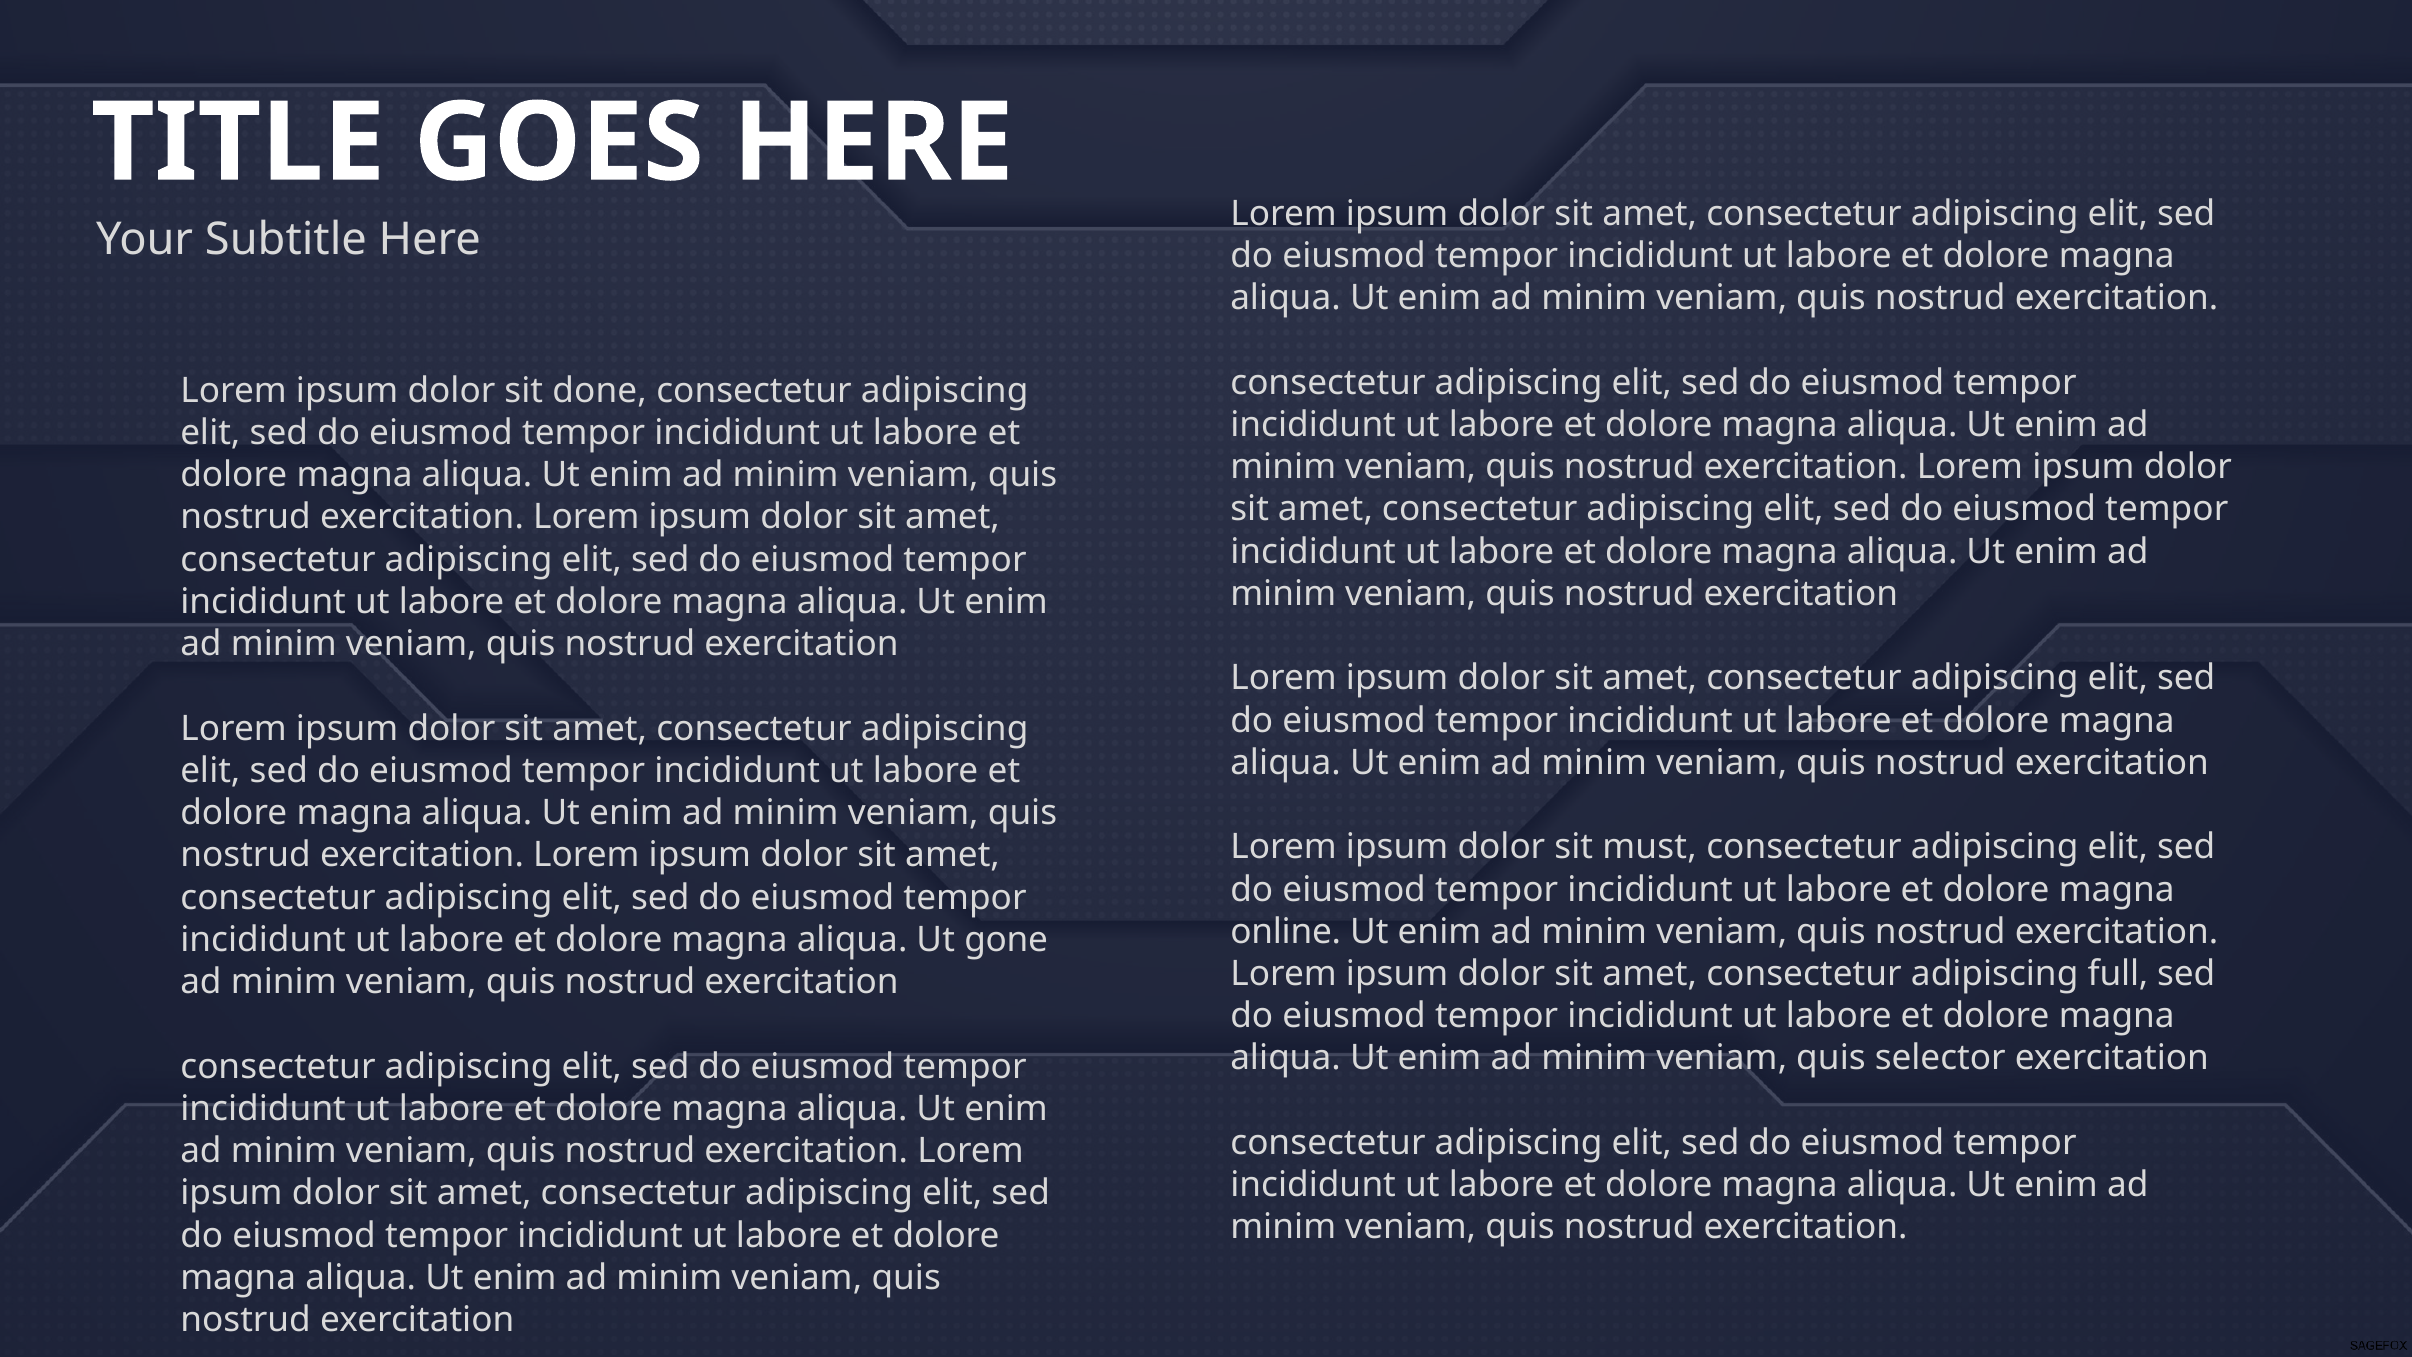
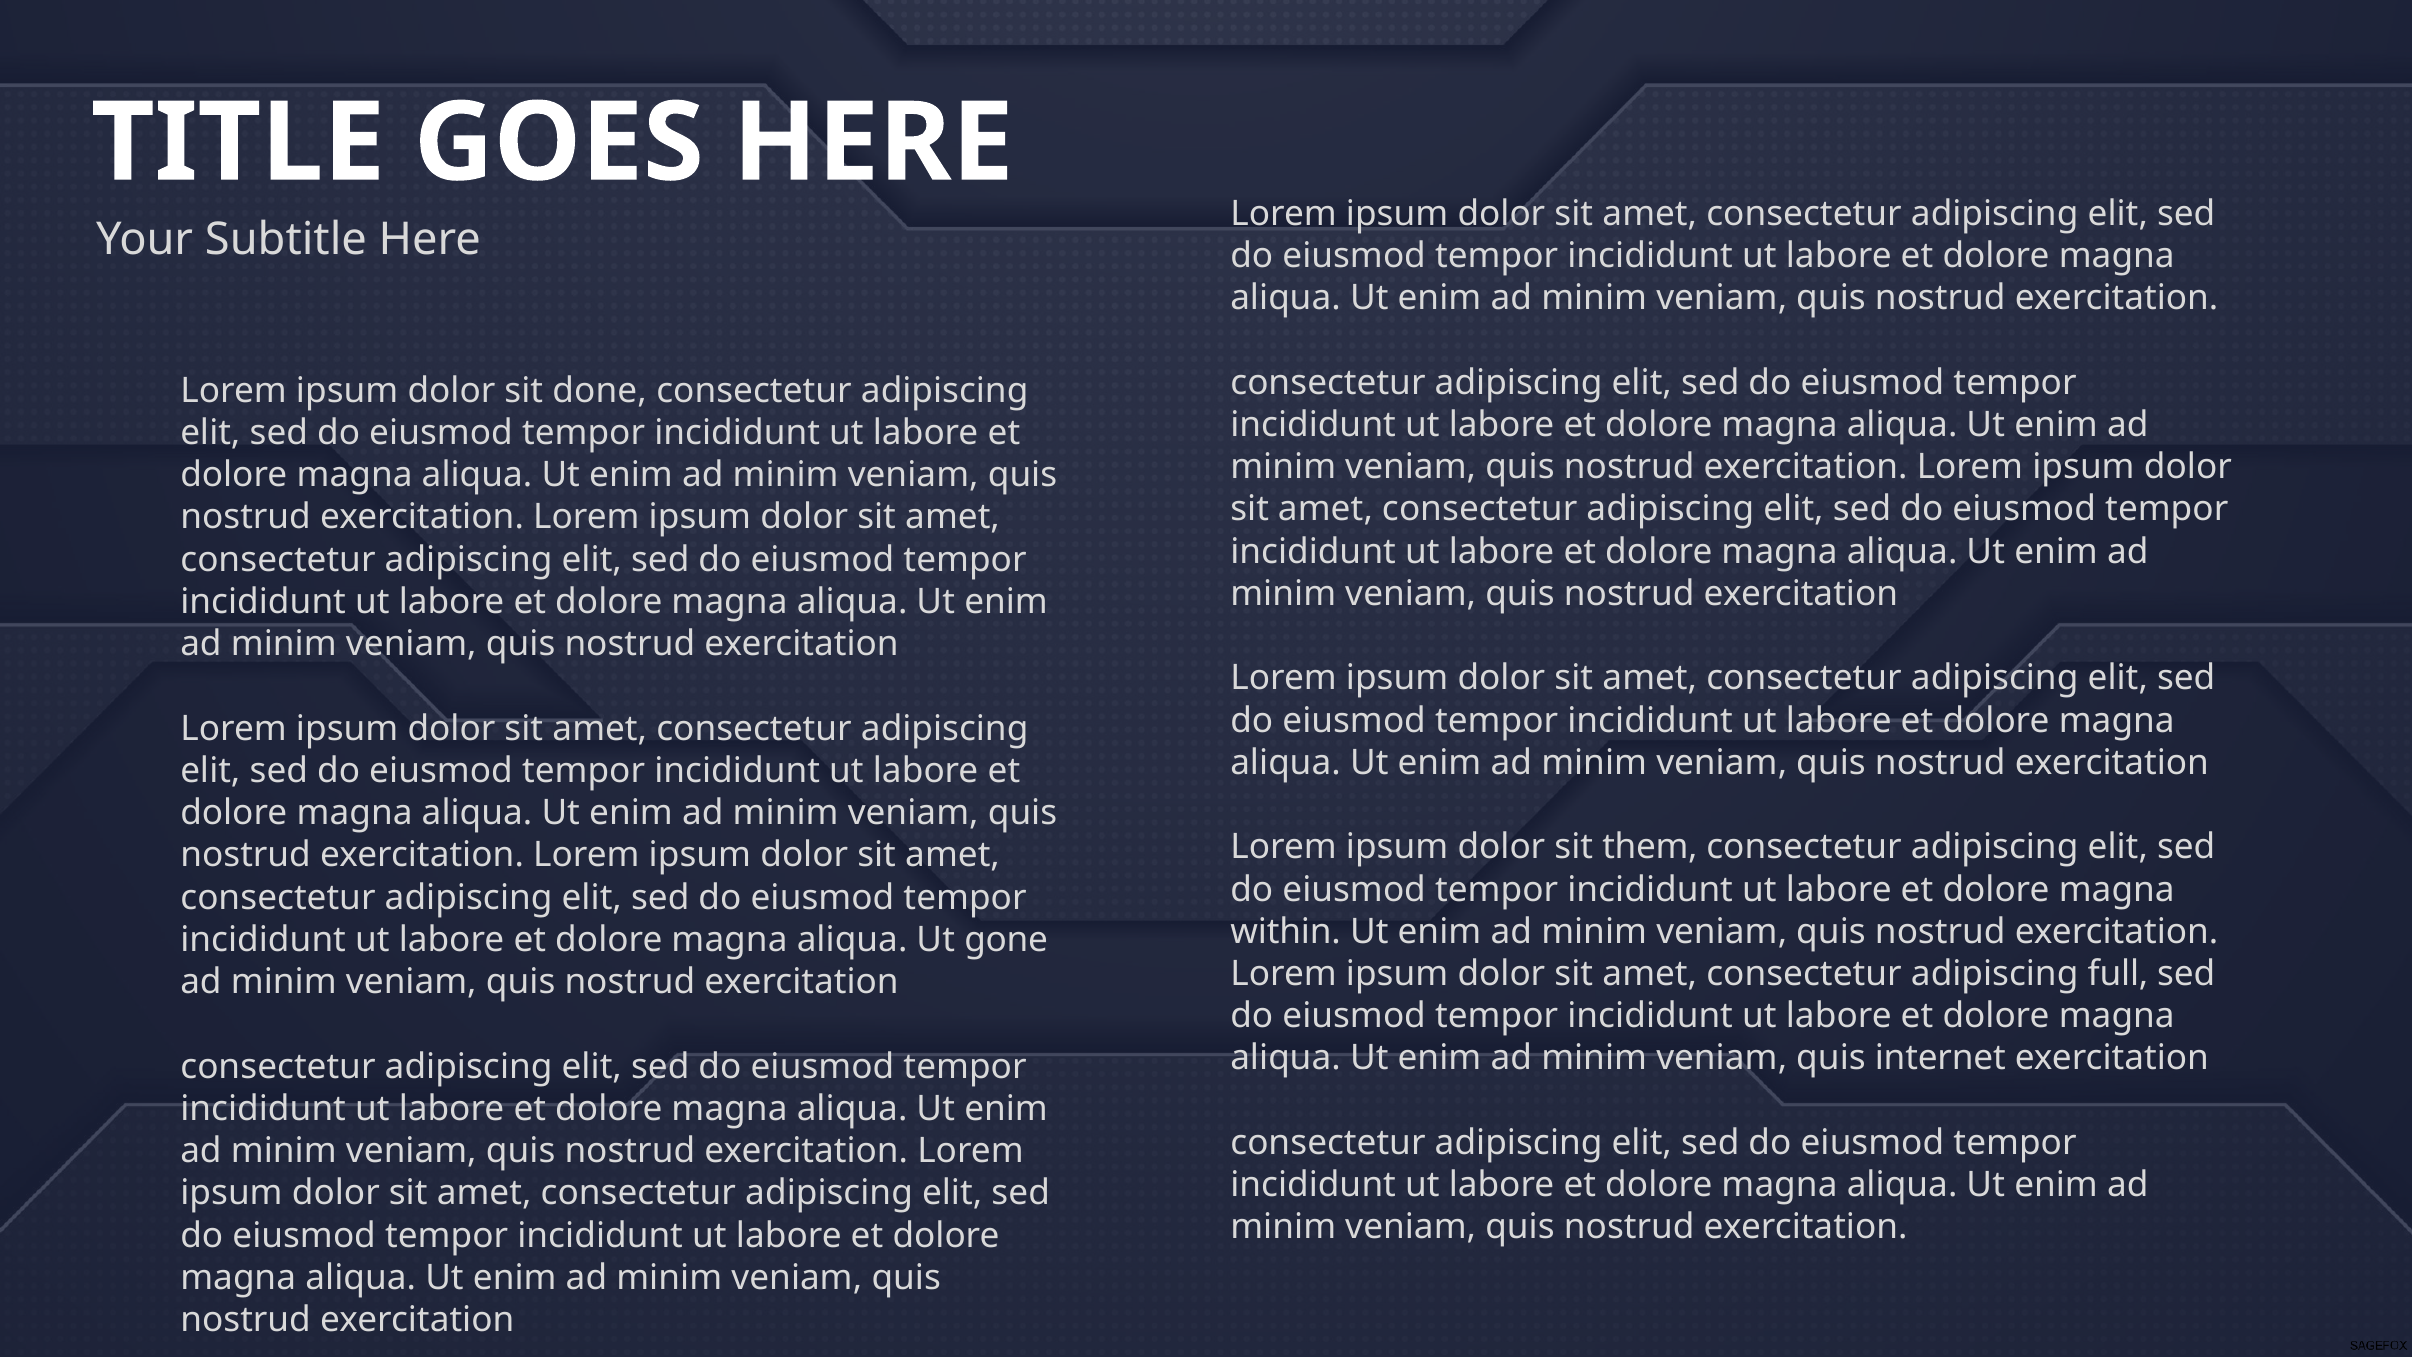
must: must -> them
online: online -> within
selector: selector -> internet
